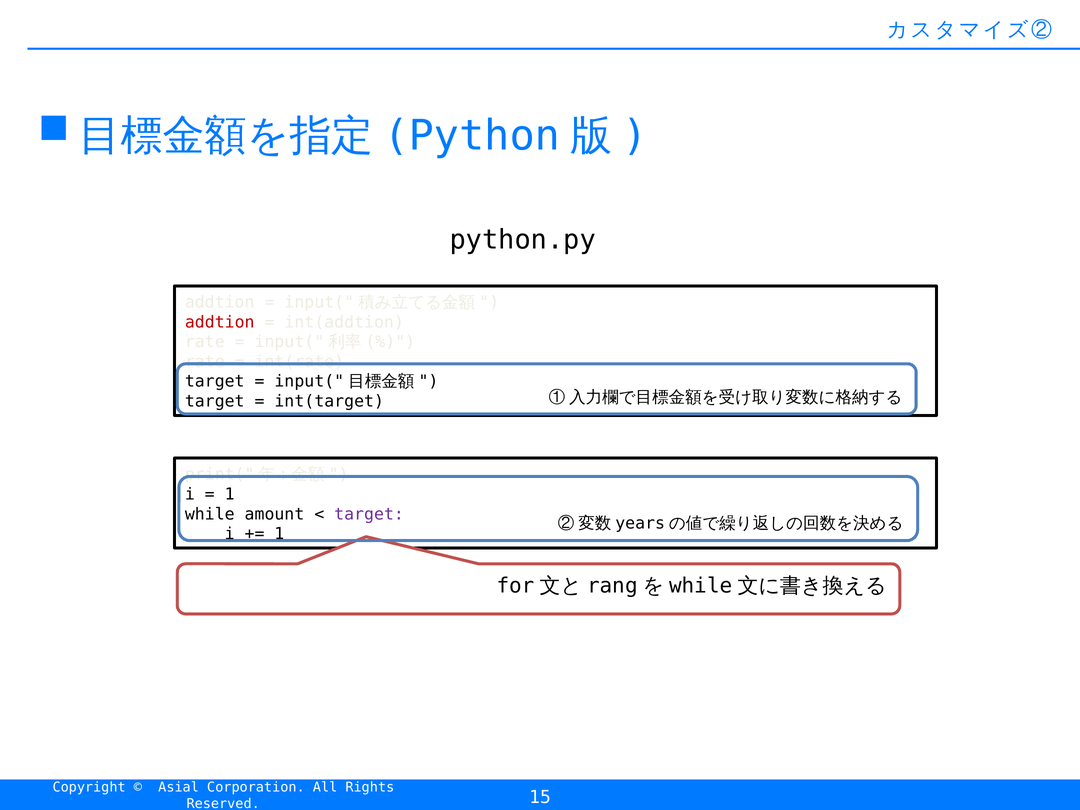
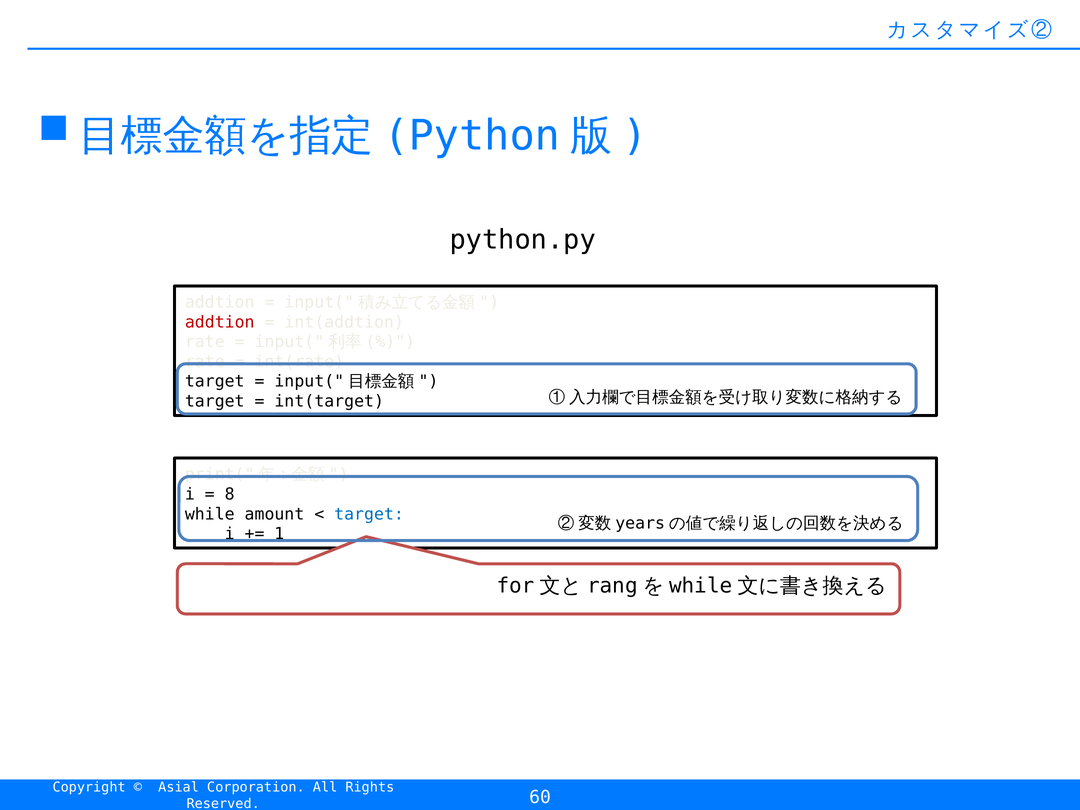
1 at (230, 494): 1 -> 8
target at (369, 514) colour: purple -> blue
15: 15 -> 60
